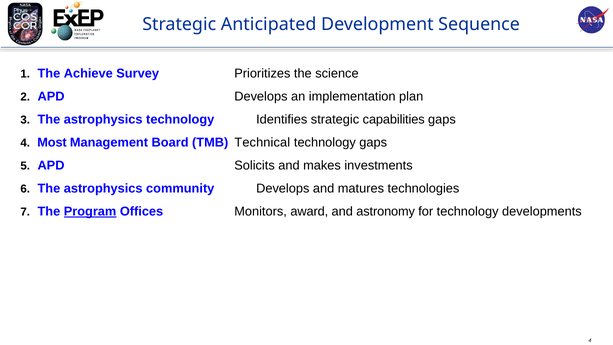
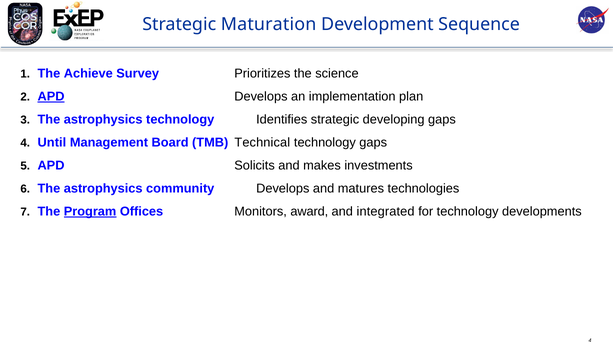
Anticipated: Anticipated -> Maturation
APD at (51, 96) underline: none -> present
capabilities: capabilities -> developing
Most: Most -> Until
astronomy: astronomy -> integrated
